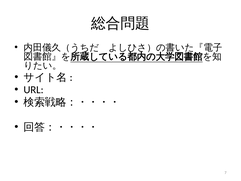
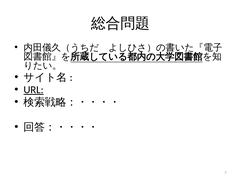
URL underline: none -> present
